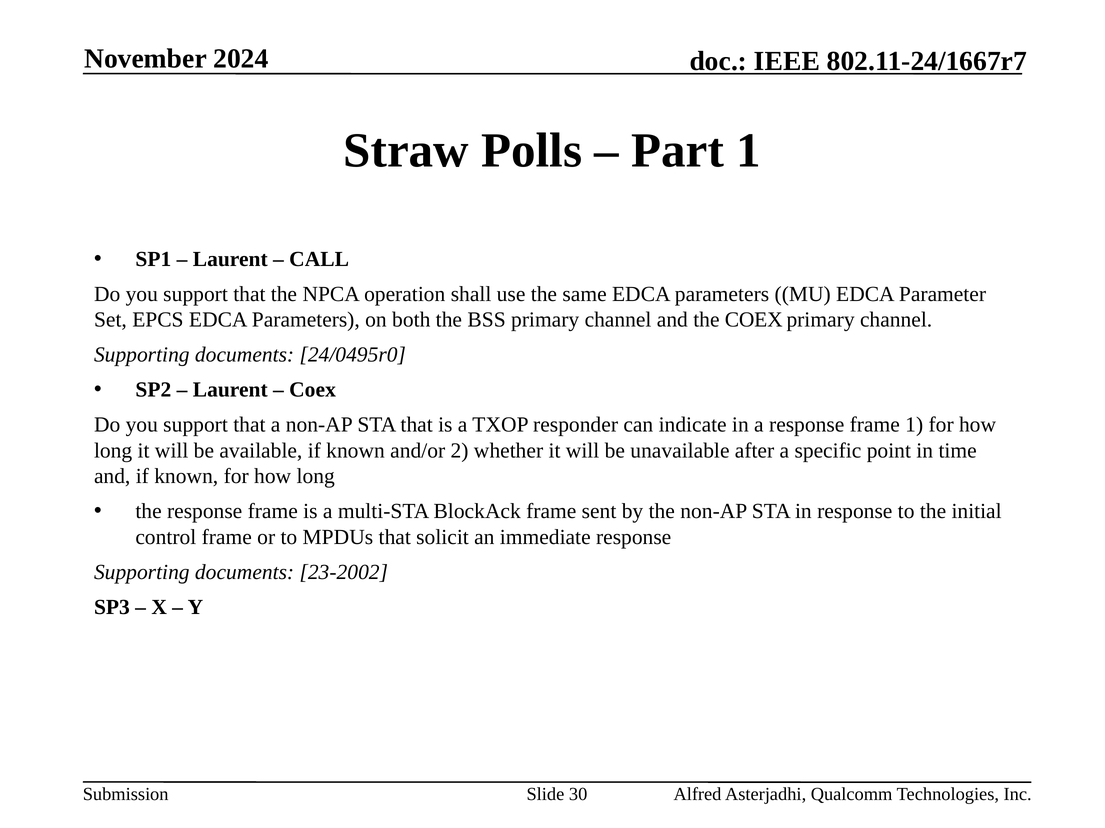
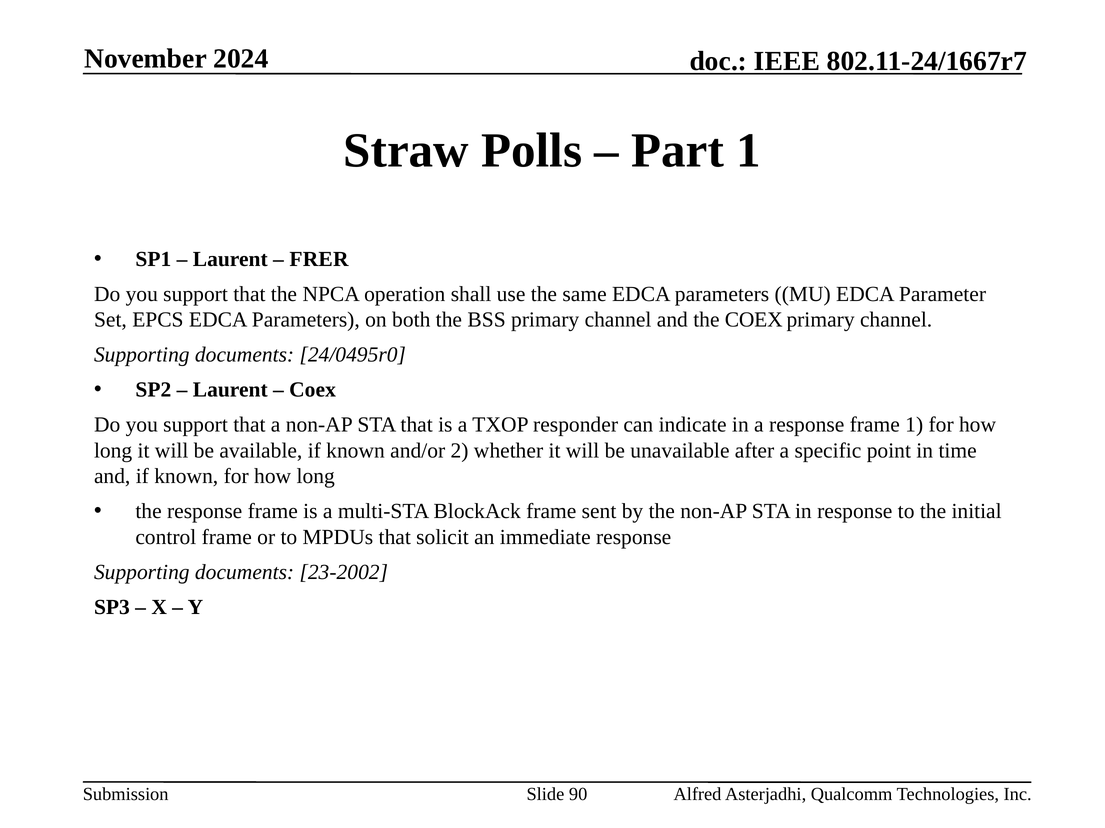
CALL: CALL -> FRER
30: 30 -> 90
